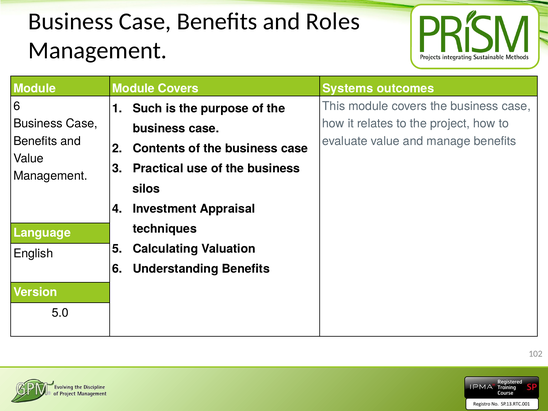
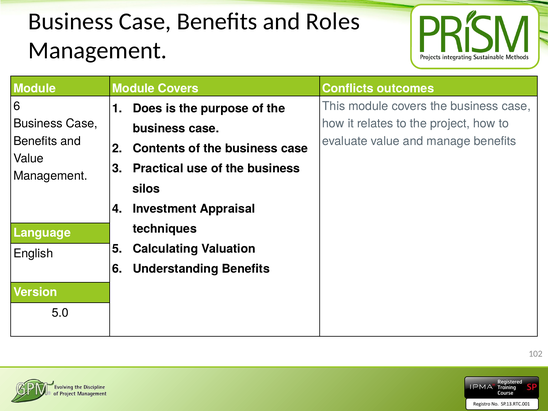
Systems: Systems -> Conflicts
Such: Such -> Does
